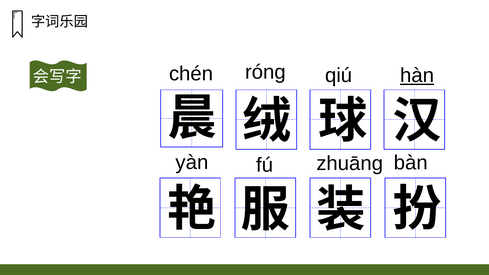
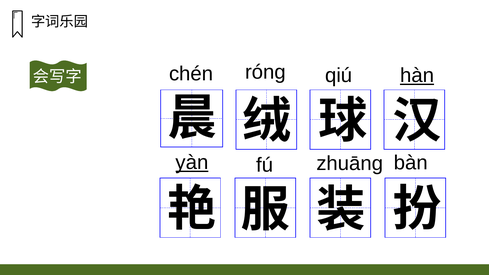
yàn underline: none -> present
